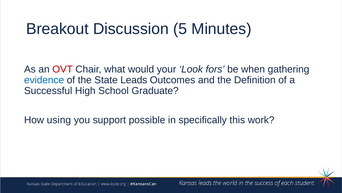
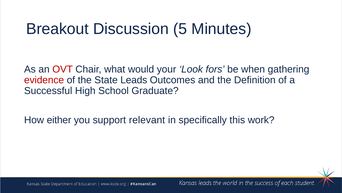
evidence colour: blue -> red
using: using -> either
possible: possible -> relevant
